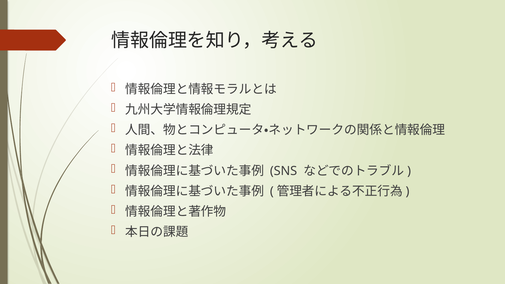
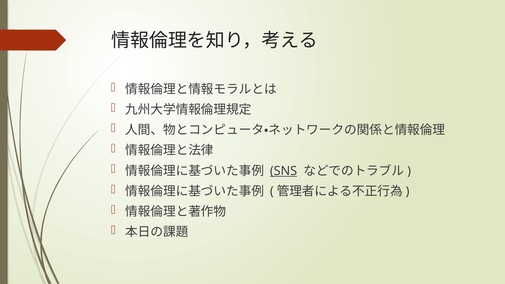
SNS underline: none -> present
